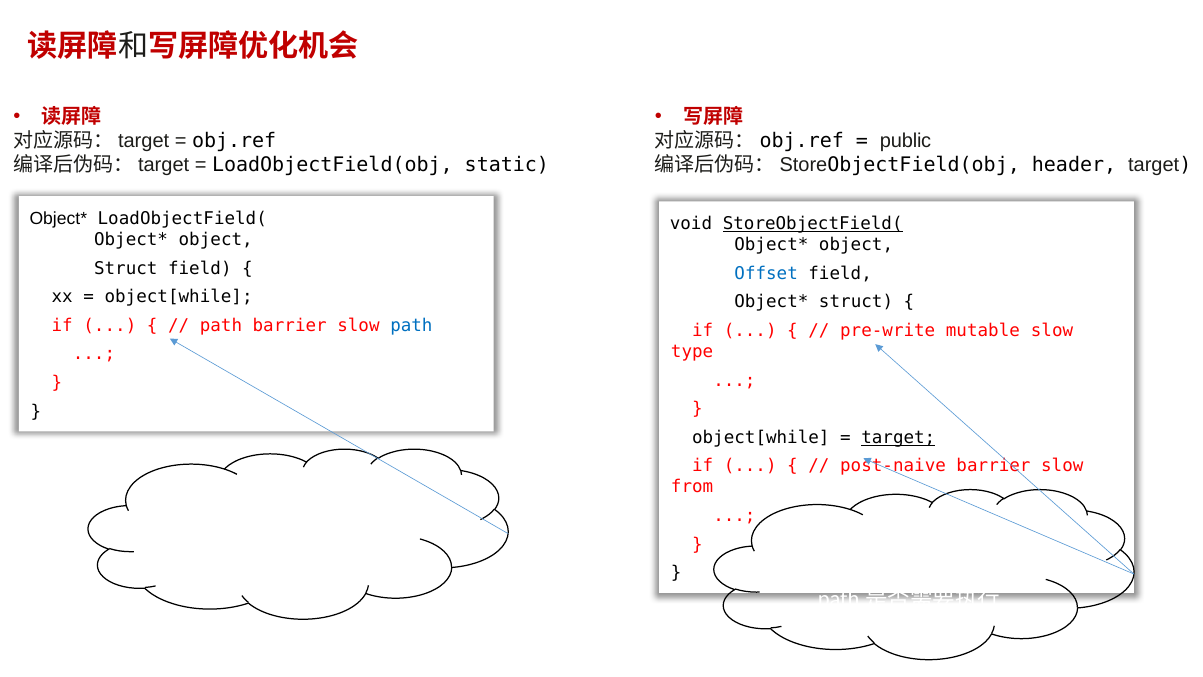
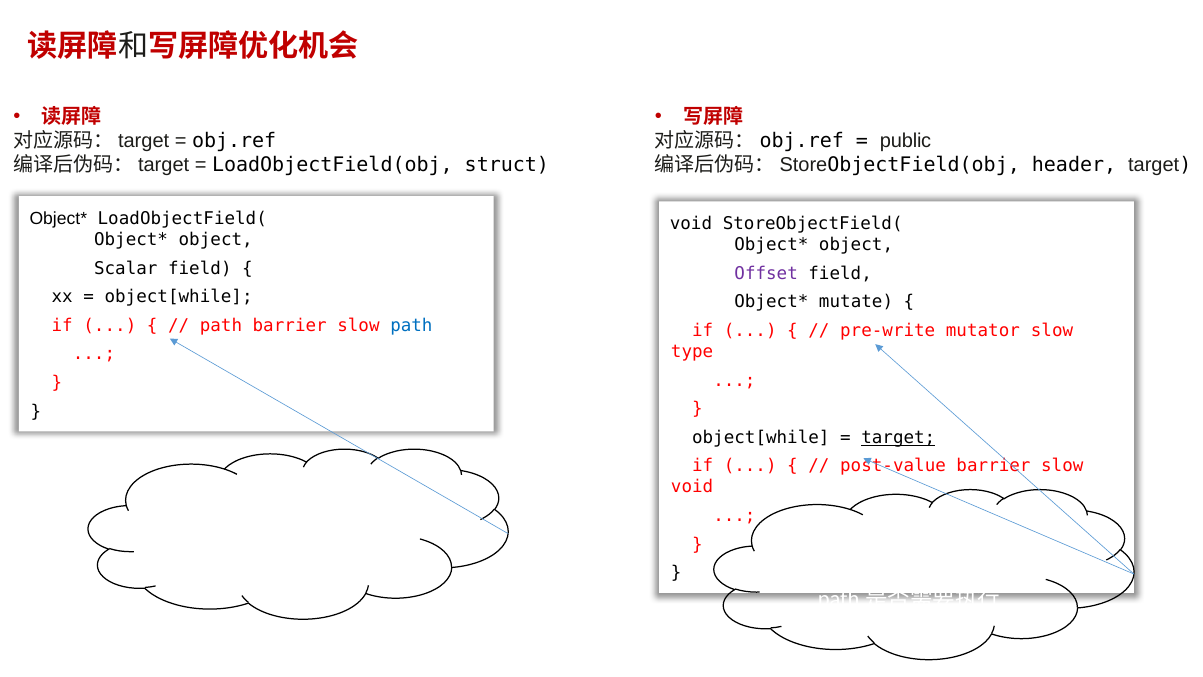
static: static -> struct
StoreObjectField( underline: present -> none
Struct at (126, 268): Struct -> Scalar
Offset colour: blue -> purple
struct at (856, 302): struct -> mutate
mutable: mutable -> mutator
post-naive: post-naive -> post-value
from at (692, 487): from -> void
